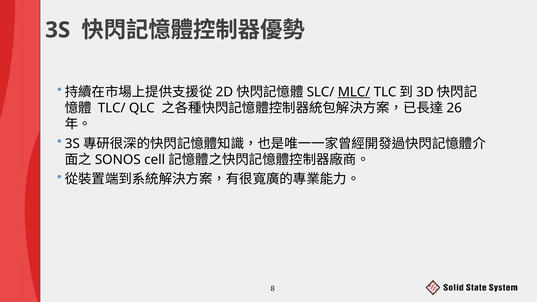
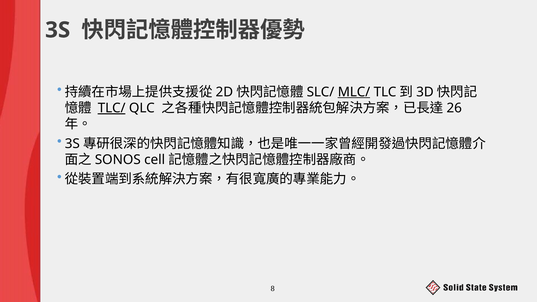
TLC/ underline: none -> present
